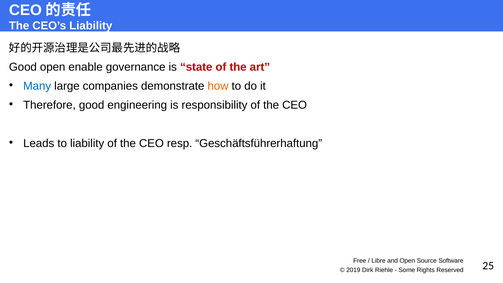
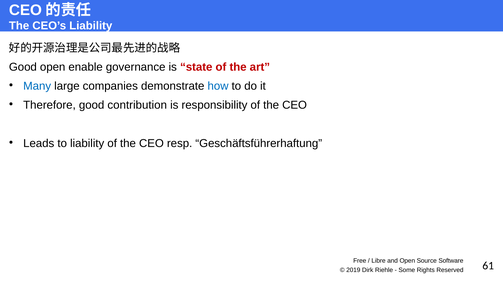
how colour: orange -> blue
engineering: engineering -> contribution
25: 25 -> 61
